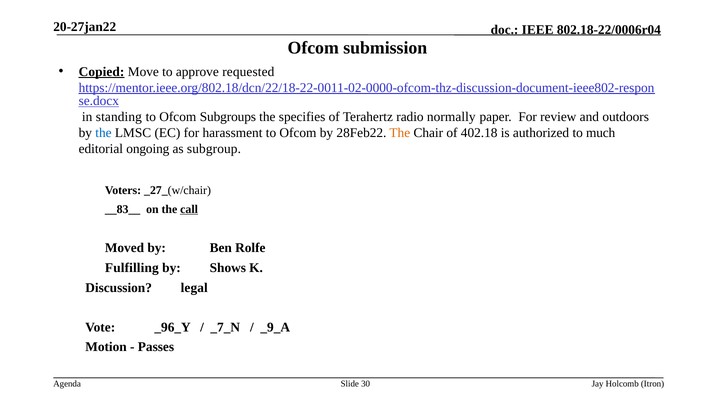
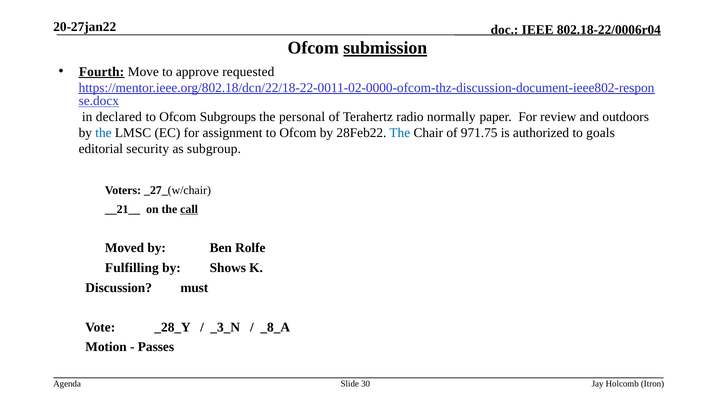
submission underline: none -> present
Copied: Copied -> Fourth
standing: standing -> declared
specifies: specifies -> personal
harassment: harassment -> assignment
The at (400, 133) colour: orange -> blue
402.18: 402.18 -> 971.75
much: much -> goals
ongoing: ongoing -> security
__83__: __83__ -> __21__
legal: legal -> must
_96_Y: _96_Y -> _28_Y
_7_N: _7_N -> _3_N
_9_A: _9_A -> _8_A
